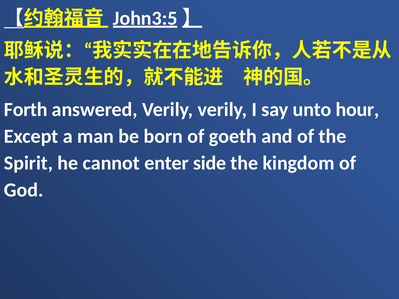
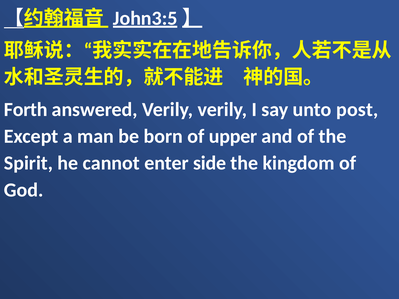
hour: hour -> post
goeth: goeth -> upper
